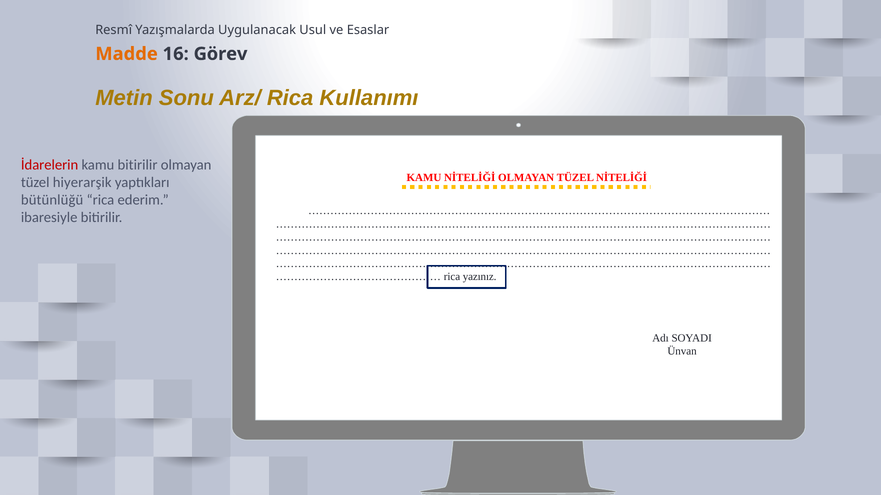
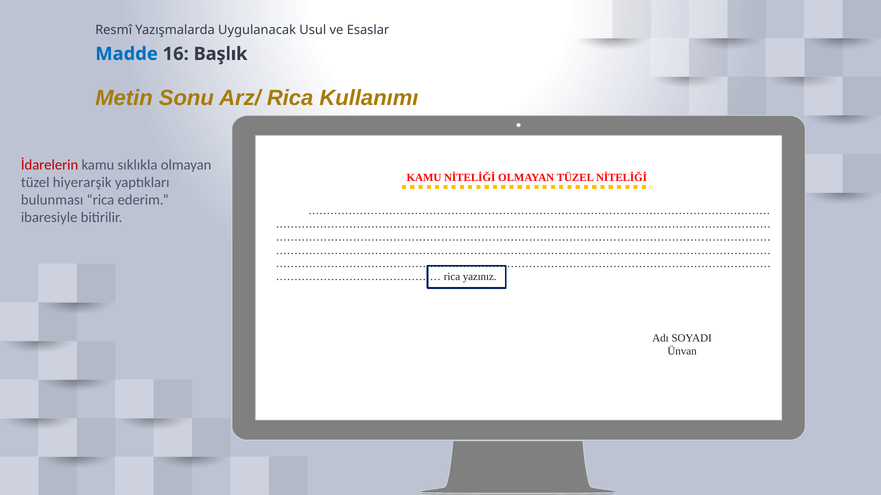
Madde colour: orange -> blue
Görev: Görev -> Başlık
kamu bitirilir: bitirilir -> sıklıkla
bütünlüğü: bütünlüğü -> bulunması
